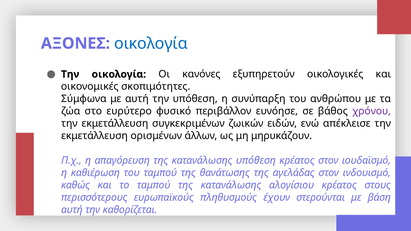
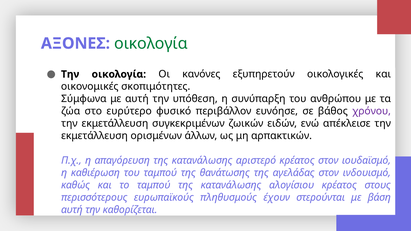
οικολογία at (151, 43) colour: blue -> green
μηρυκάζουν: μηρυκάζουν -> αρπακτικών
κατανάλωσης υπόθεση: υπόθεση -> αριστερό
